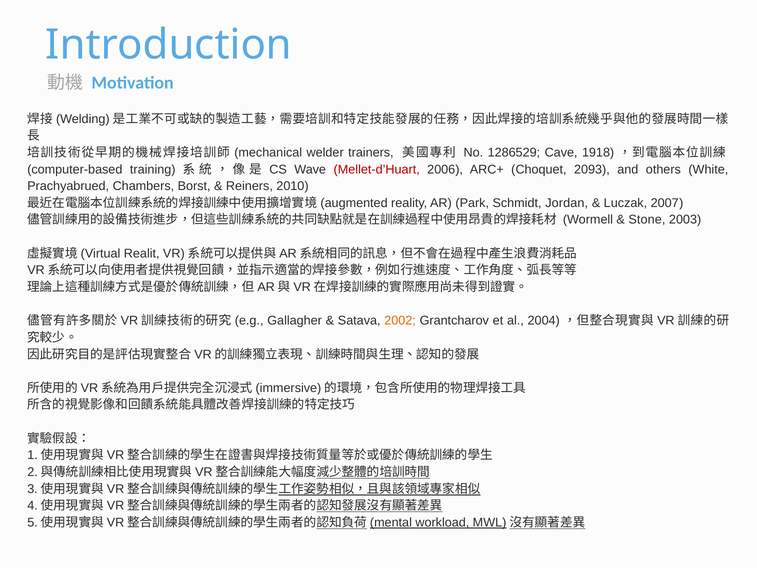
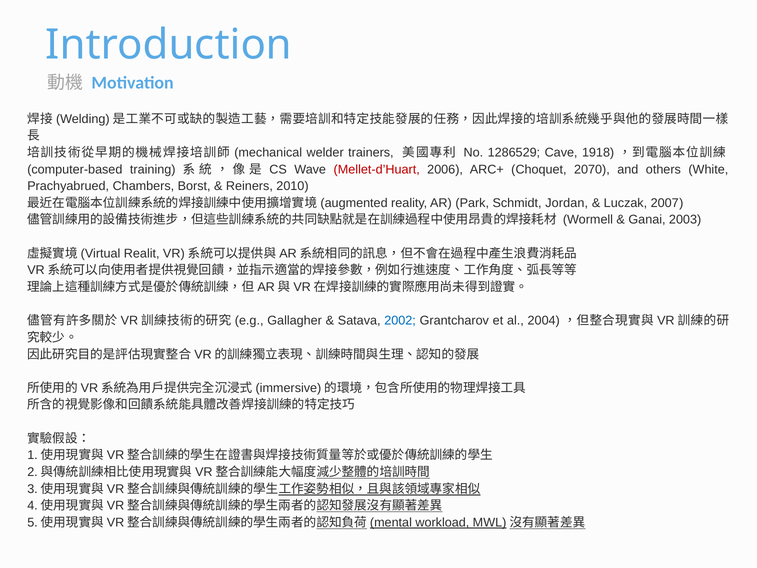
2093: 2093 -> 2070
Stone: Stone -> Ganai
2002 colour: orange -> blue
